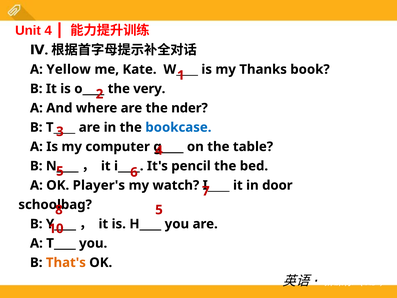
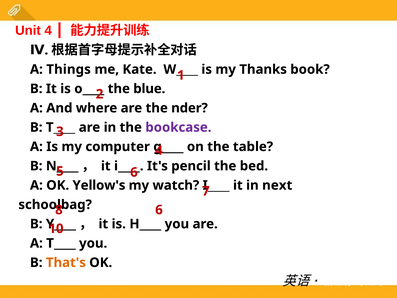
Yellow: Yellow -> Things
very: very -> blue
bookcase colour: blue -> purple
Player's: Player's -> Yellow's
door: door -> next
5 at (159, 210): 5 -> 6
